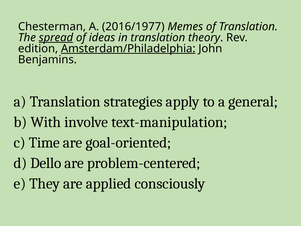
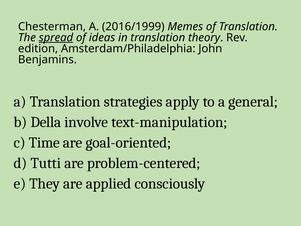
2016/1977: 2016/1977 -> 2016/1999
Amsterdam/Philadelphia underline: present -> none
With: With -> Della
Dello: Dello -> Tutti
